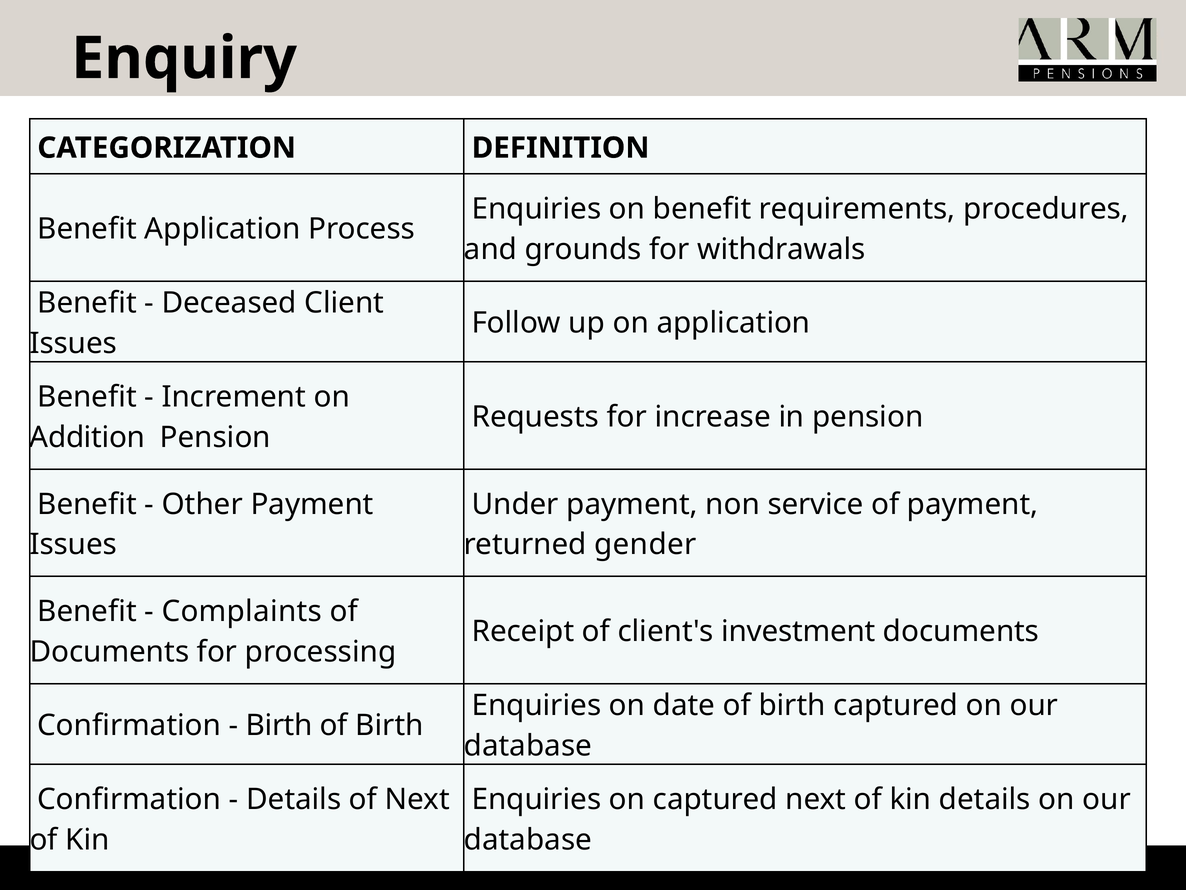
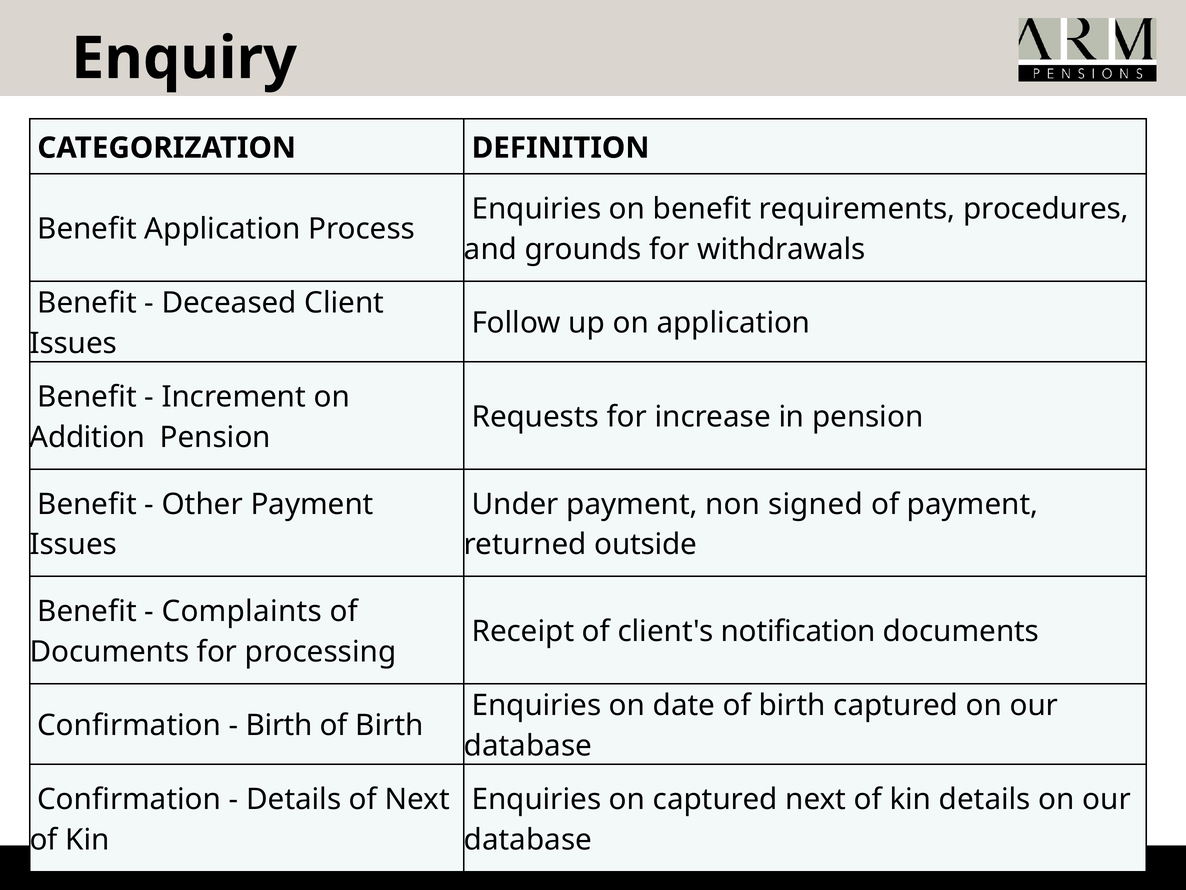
service: service -> signed
gender: gender -> outside
investment: investment -> notification
